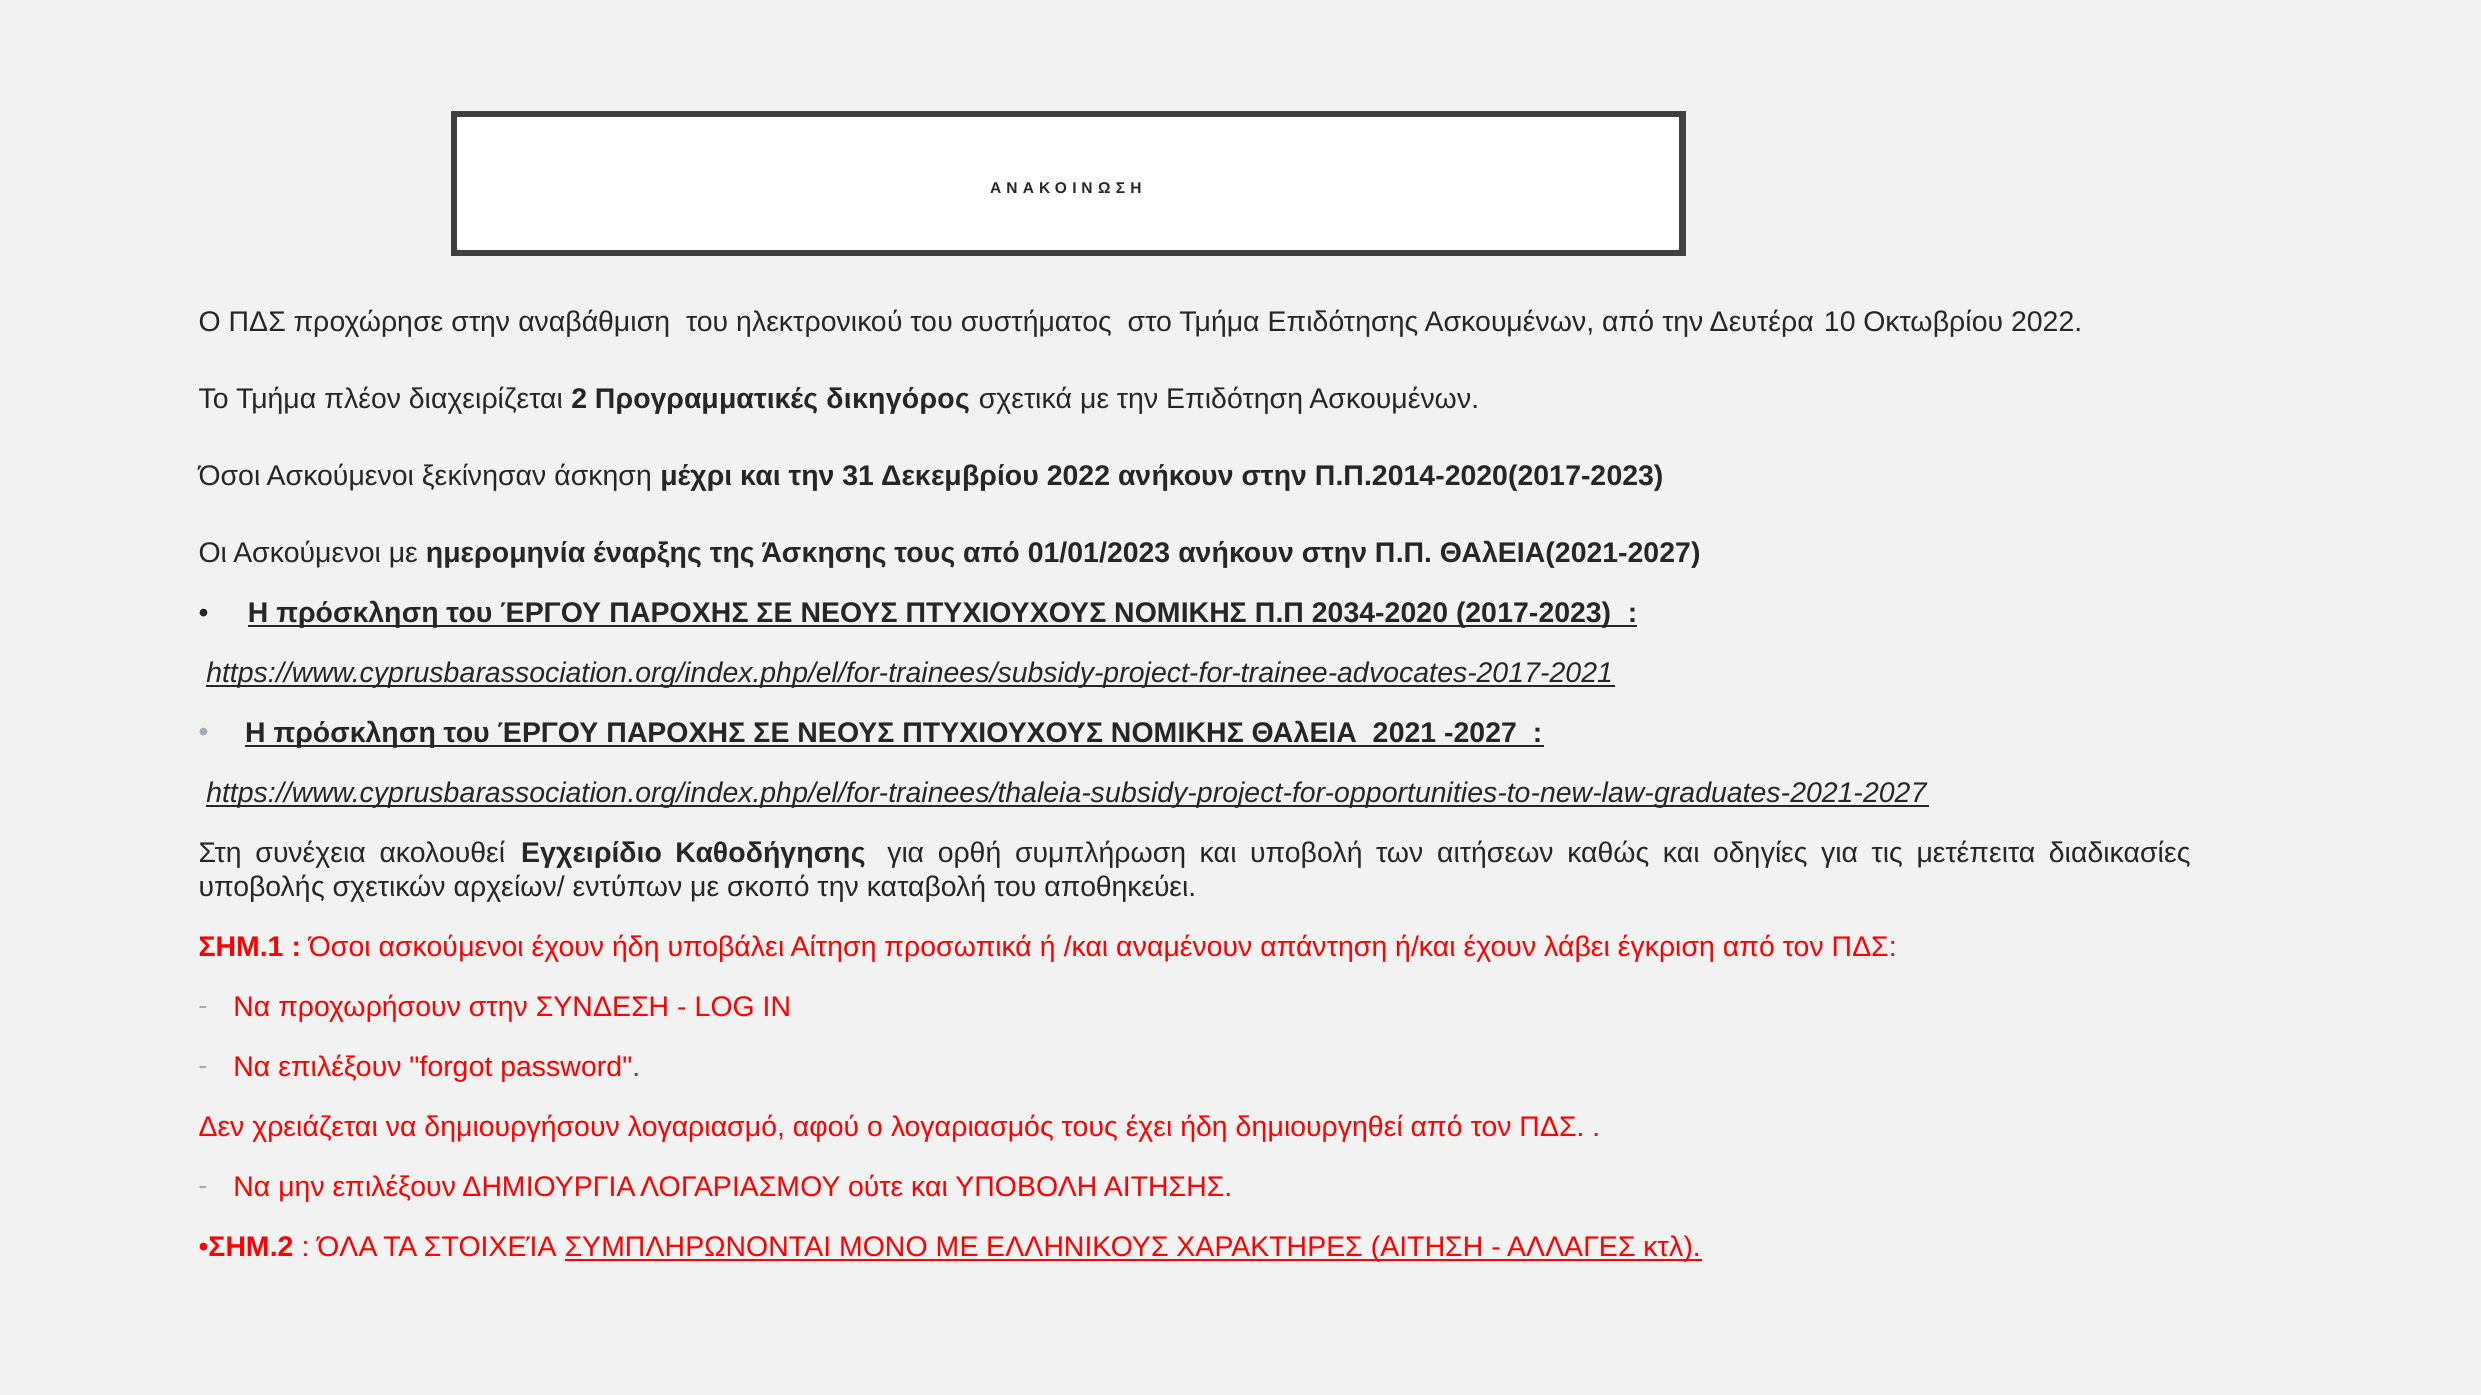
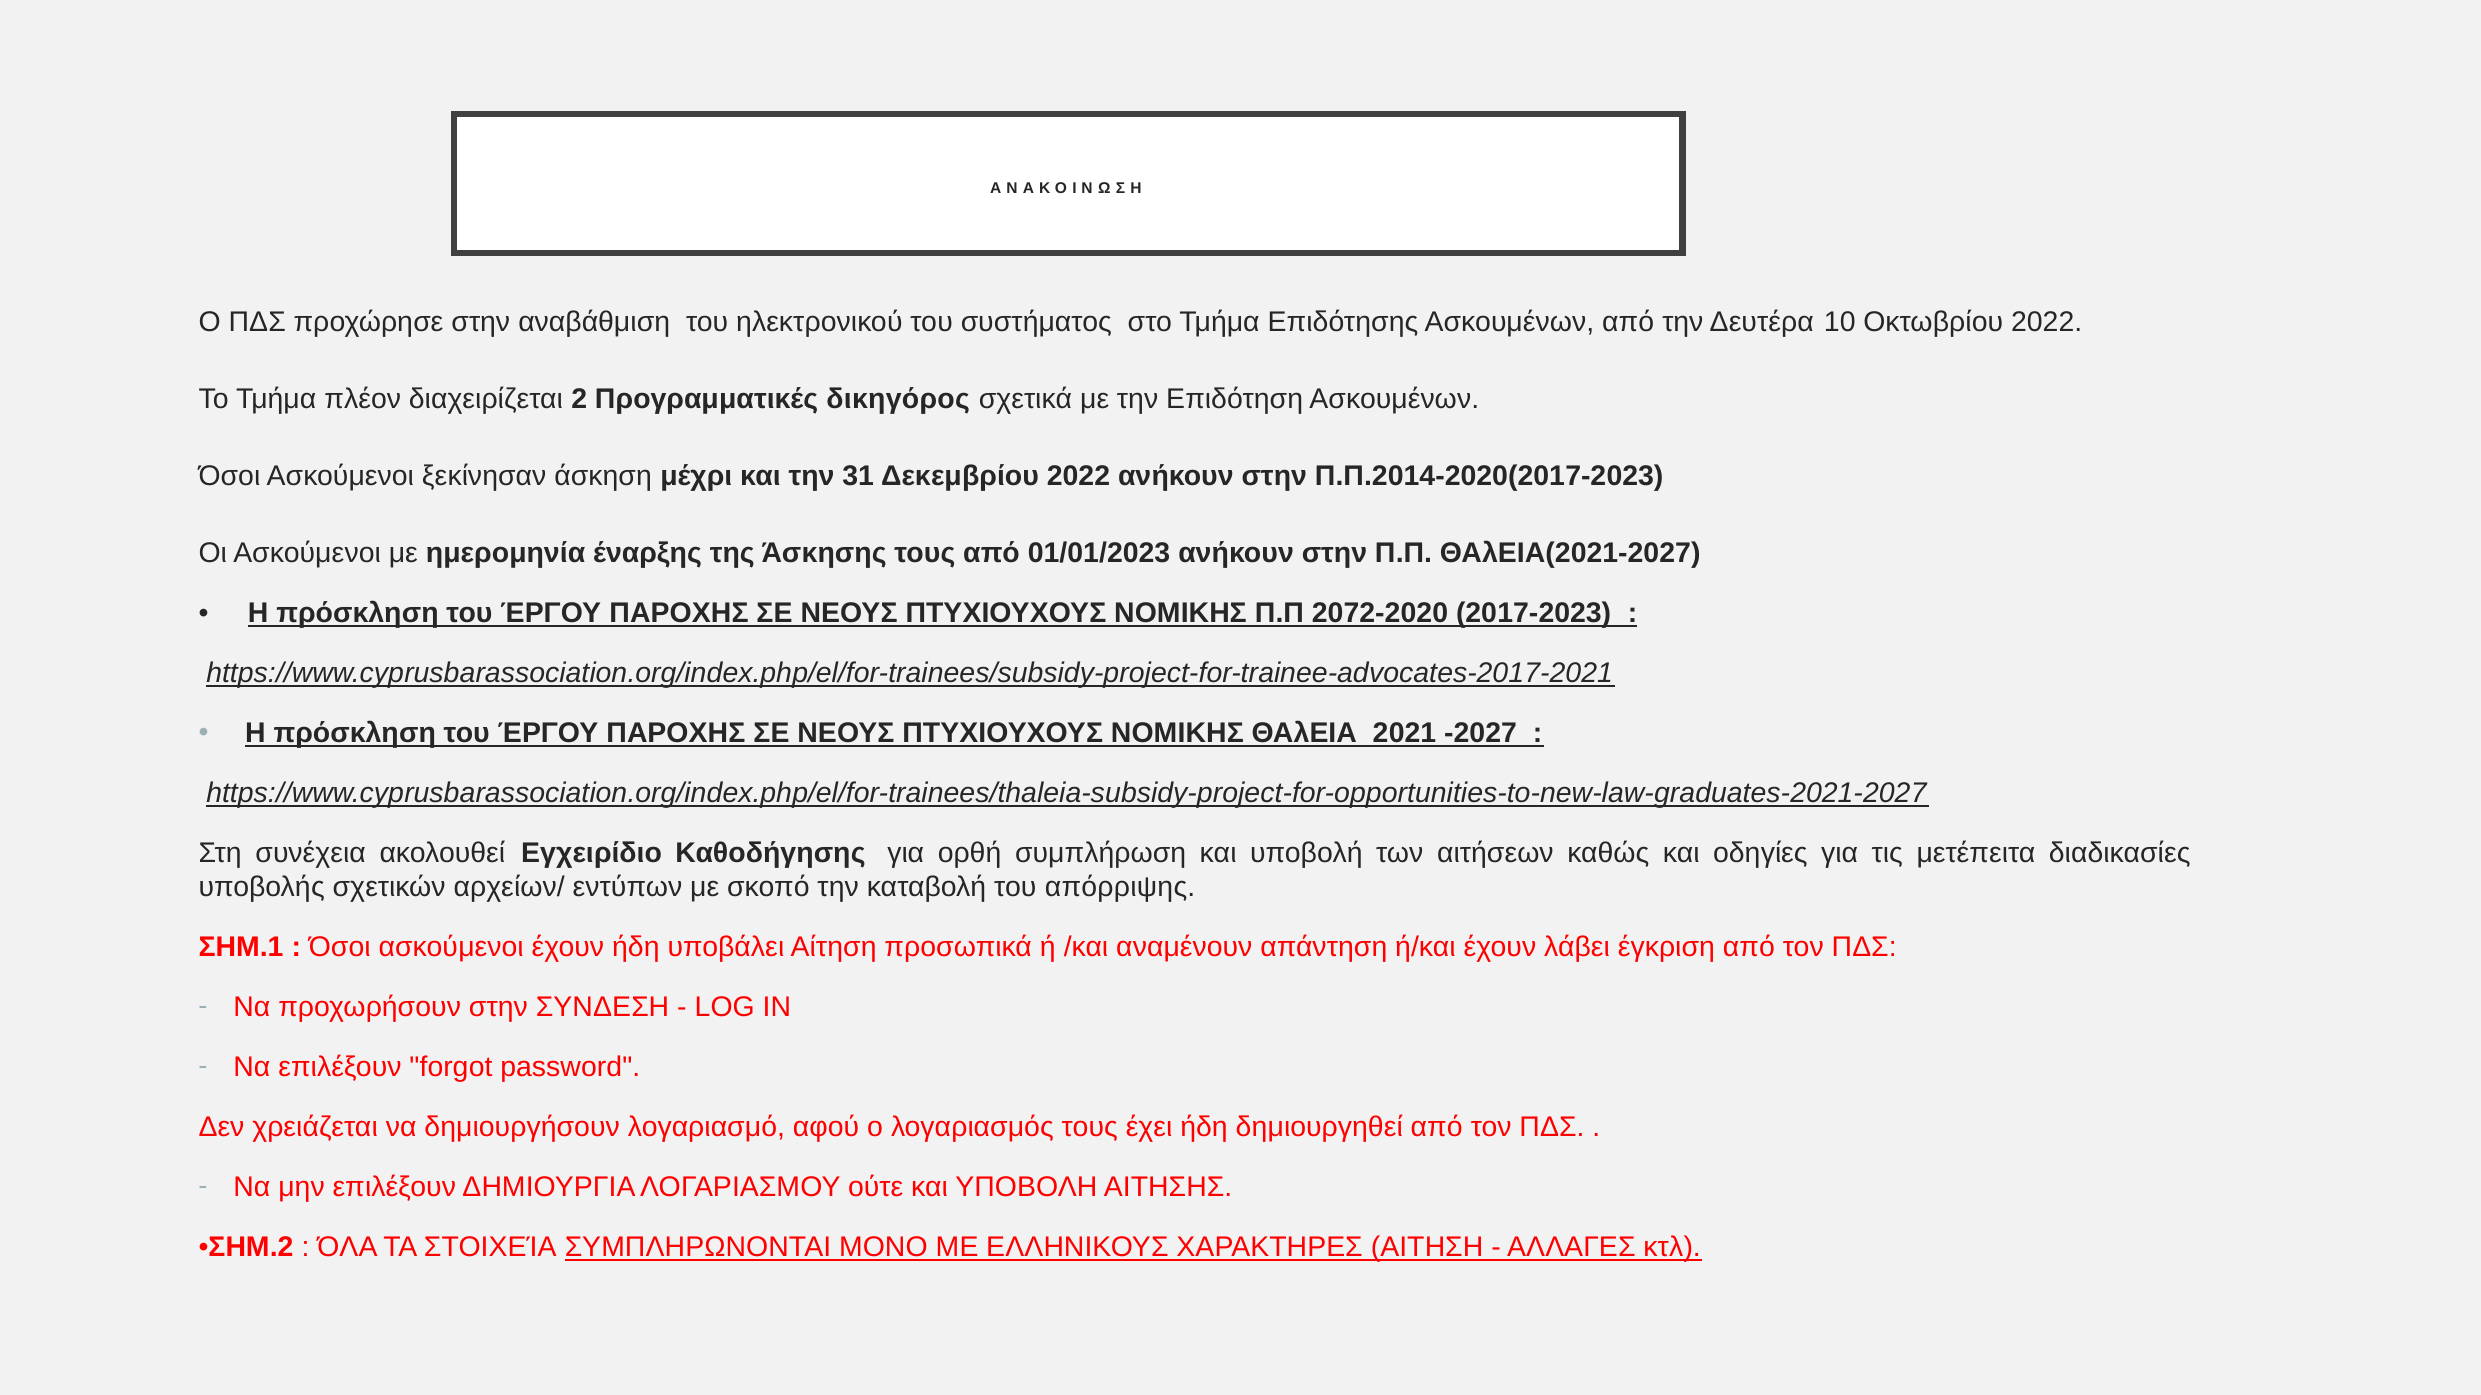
2034-2020: 2034-2020 -> 2072-2020
αποθηκεύει: αποθηκεύει -> απόρριψης
